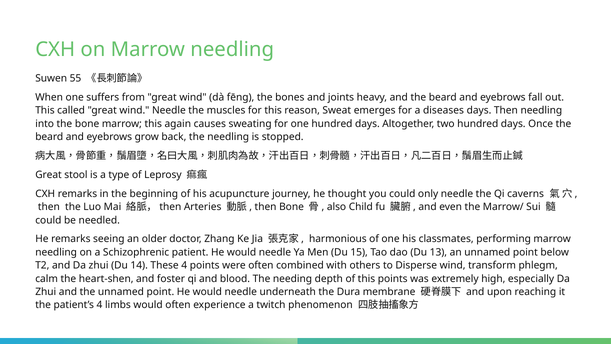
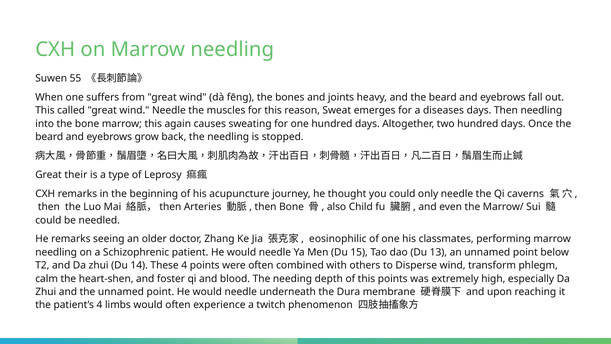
stool: stool -> their
harmonious: harmonious -> eosinophilic
